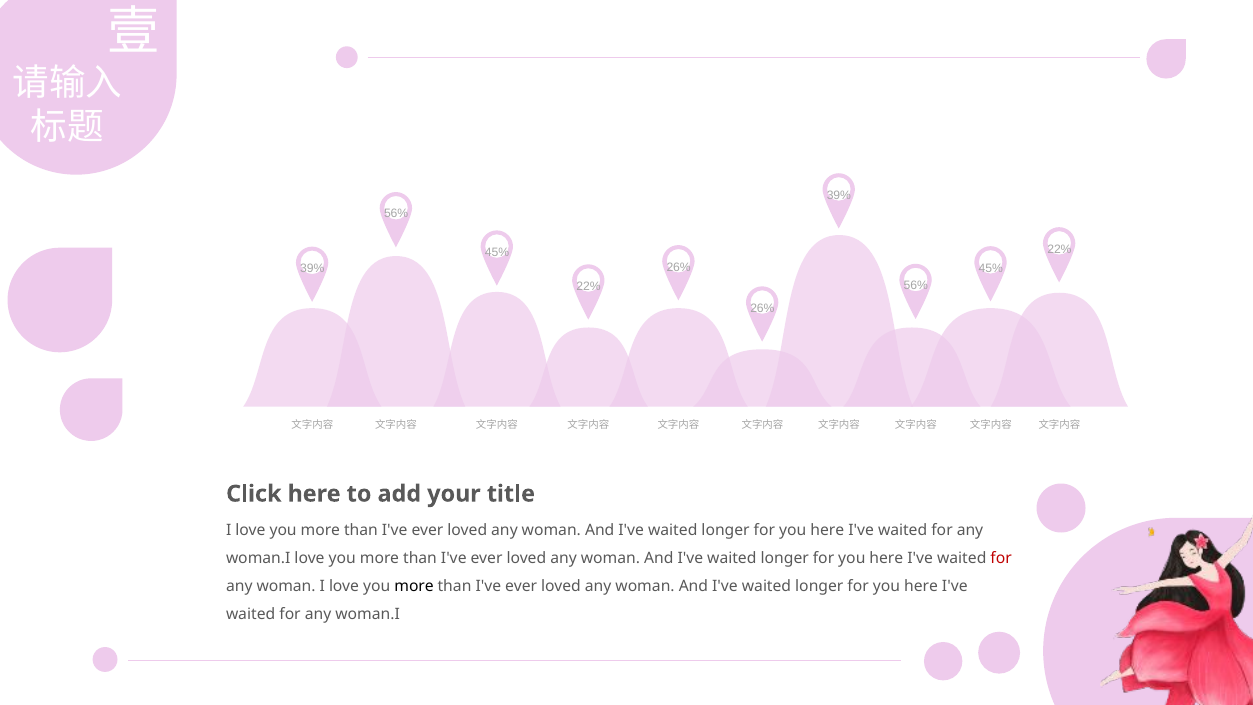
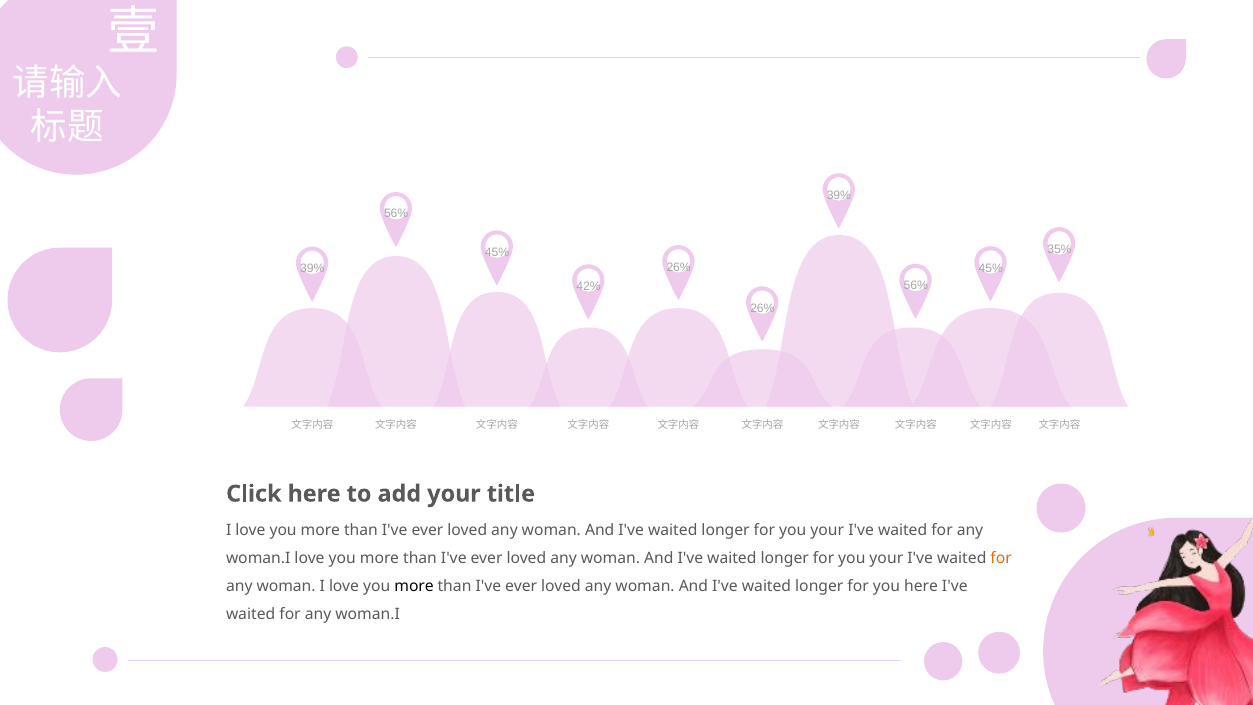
22% at (1059, 249): 22% -> 35%
22% at (589, 286): 22% -> 42%
here at (827, 530): here -> your
here at (886, 558): here -> your
for at (1001, 558) colour: red -> orange
